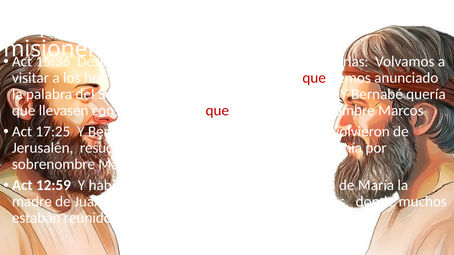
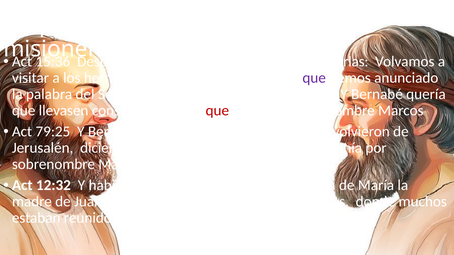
que at (314, 78) colour: red -> purple
17:25: 17:25 -> 79:25
resucitar: resucitar -> diciendo
12:59: 12:59 -> 12:32
